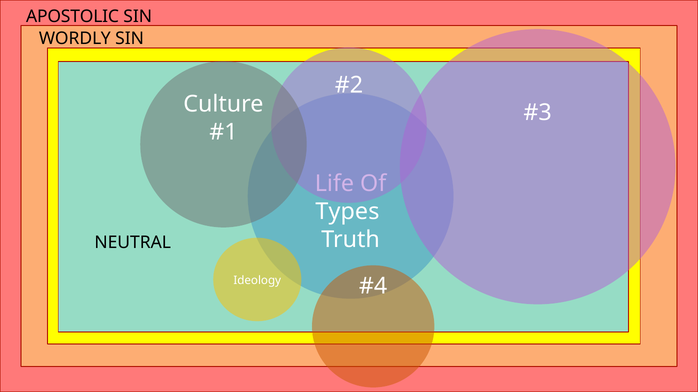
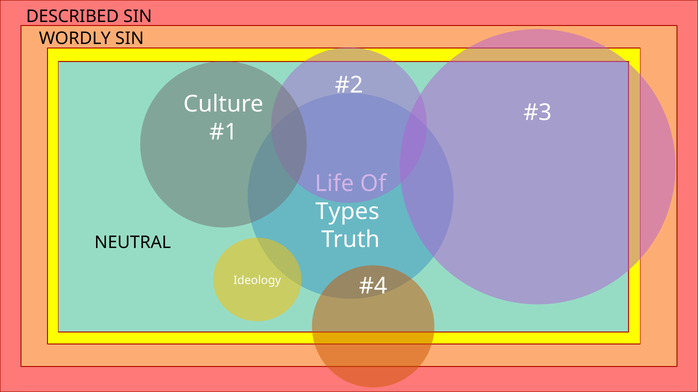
APOSTOLIC: APOSTOLIC -> DESCRIBED
